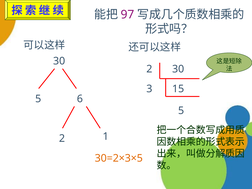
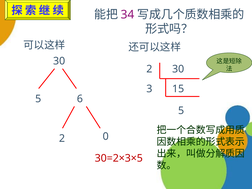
97: 97 -> 34
1: 1 -> 0
30=2×3×5 colour: orange -> red
